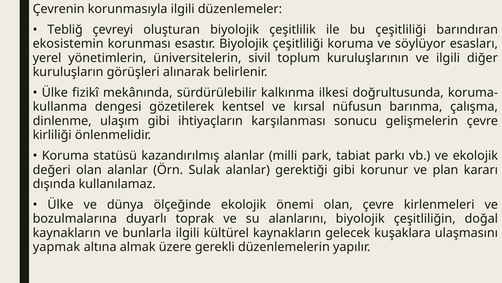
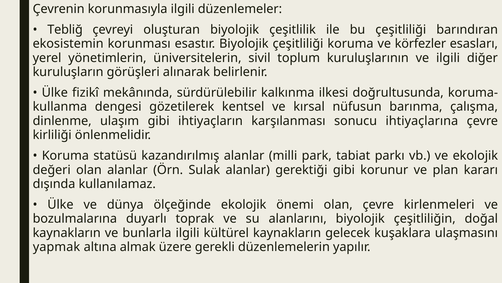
söylüyor: söylüyor -> körfezler
gelişmelerin: gelişmelerin -> ihtiyaçlarına
